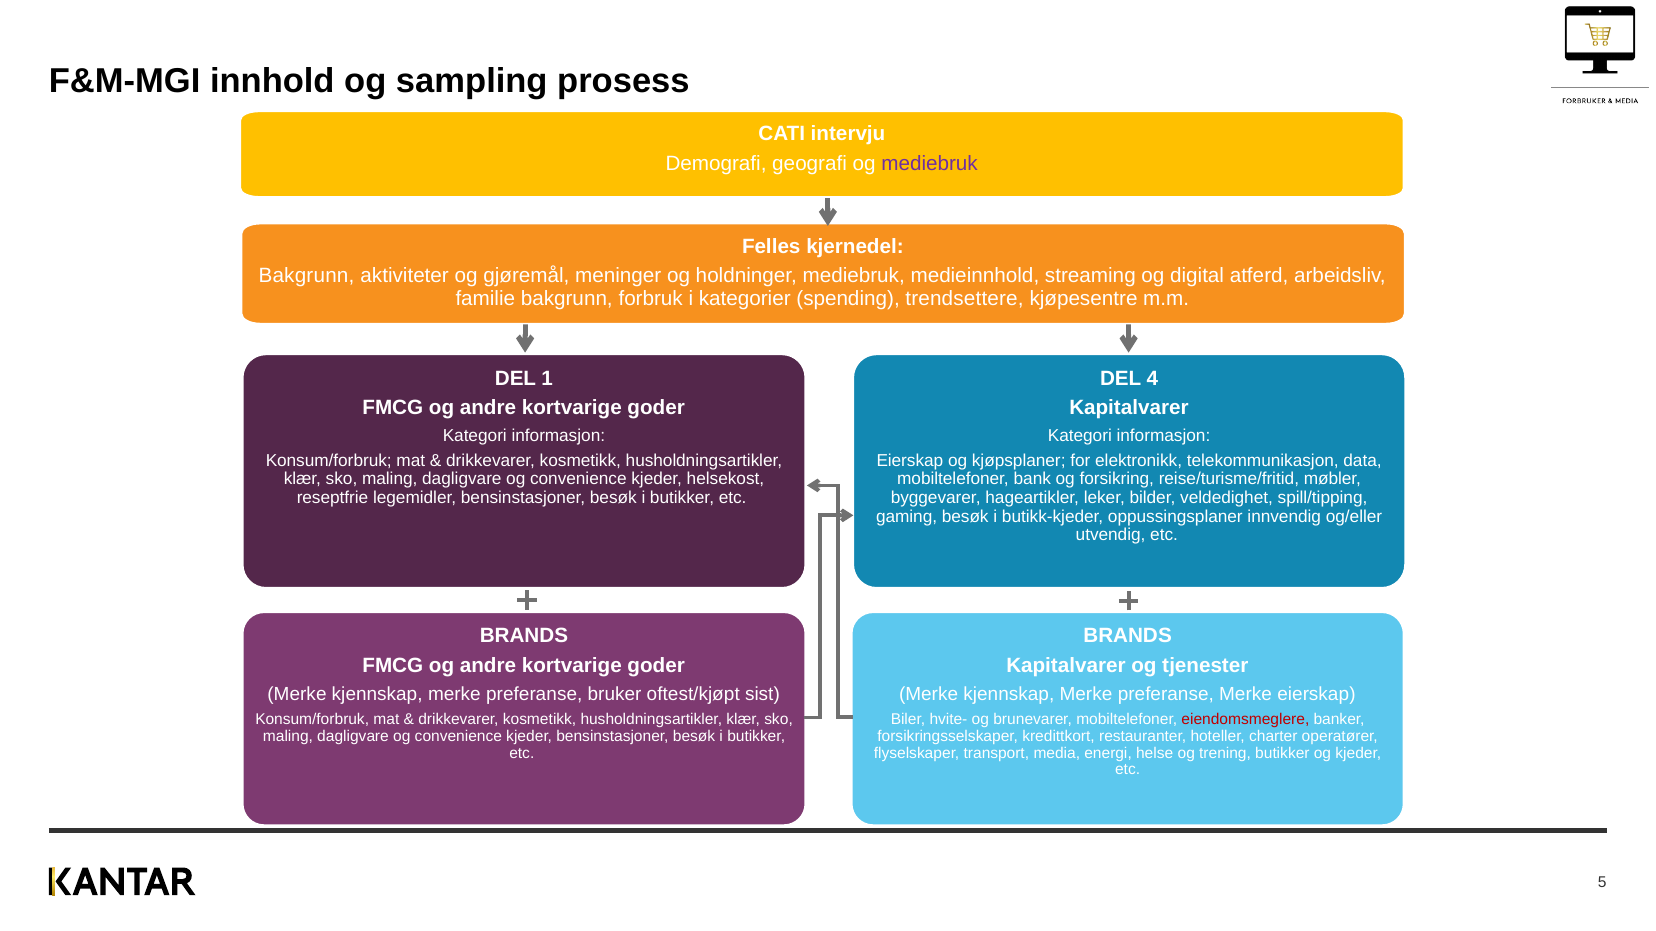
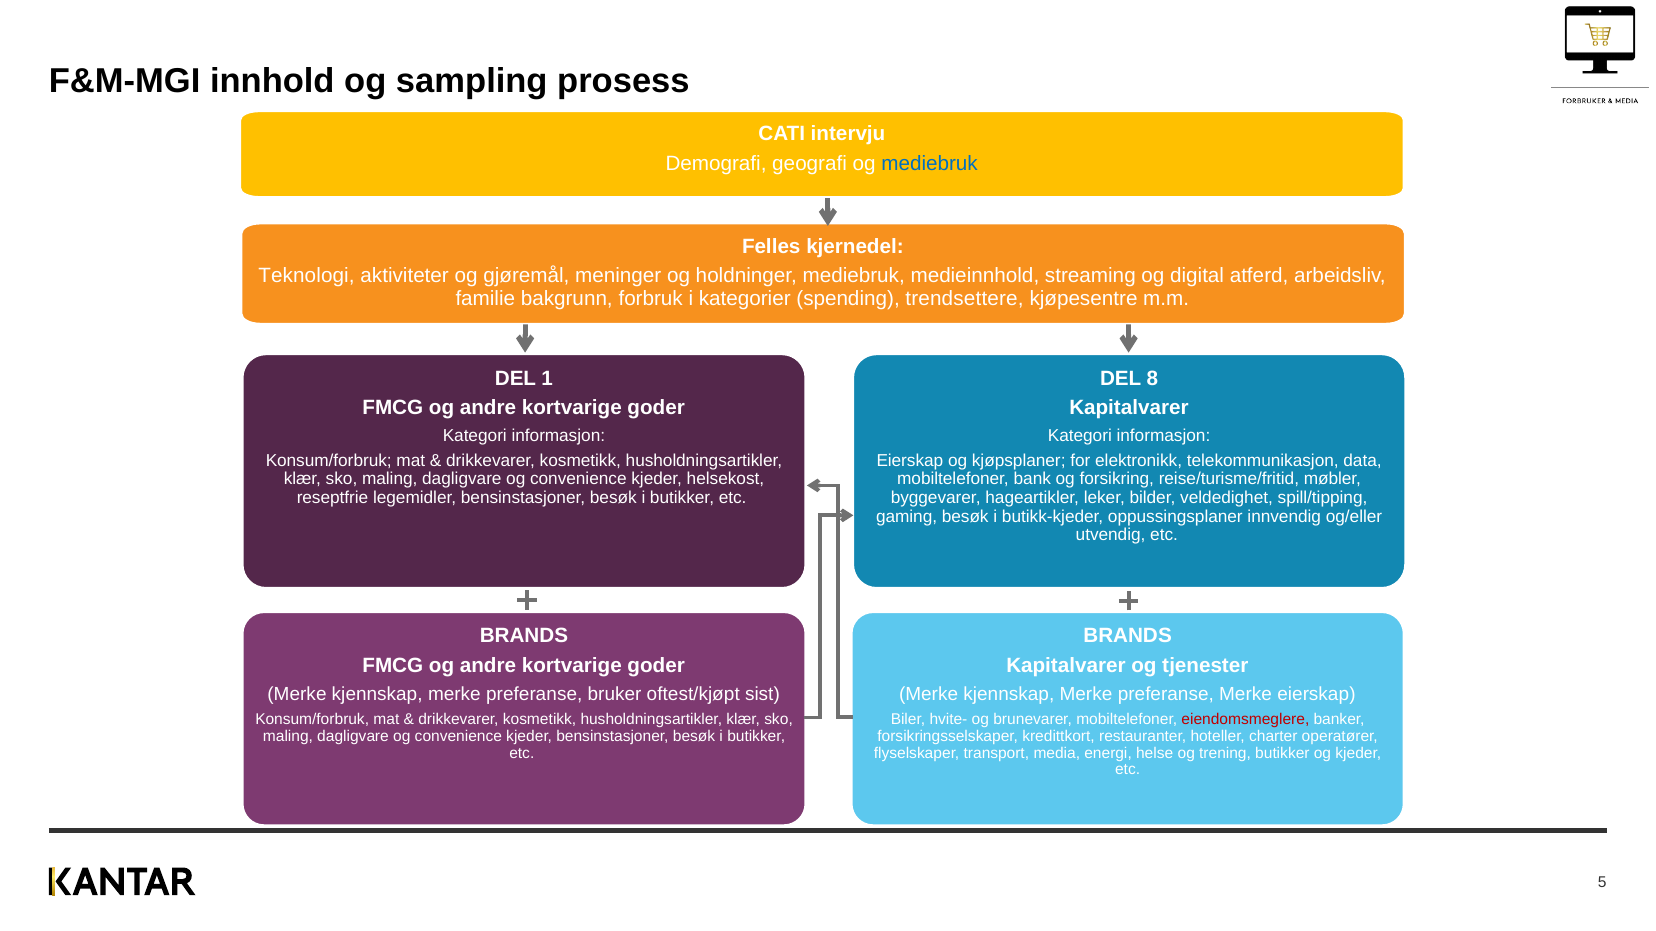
mediebruk at (930, 164) colour: purple -> blue
Bakgrunn at (306, 276): Bakgrunn -> Teknologi
4: 4 -> 8
